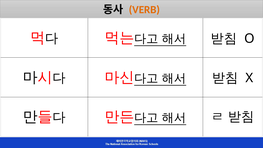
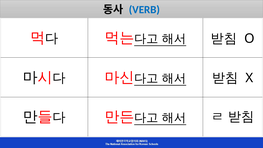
VERB colour: orange -> blue
